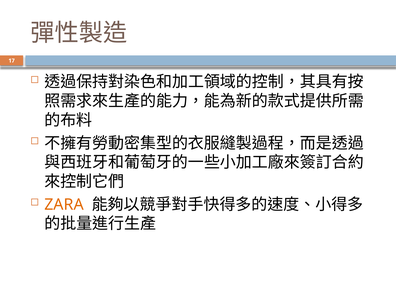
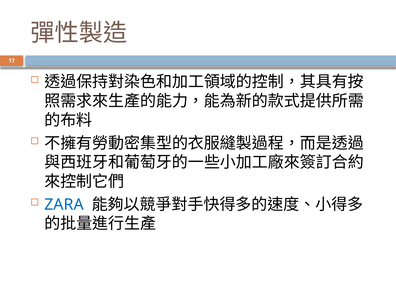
ZARA colour: orange -> blue
